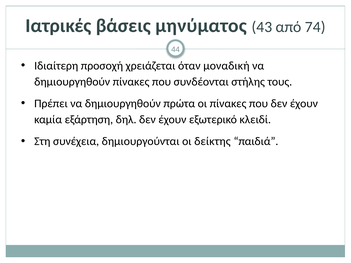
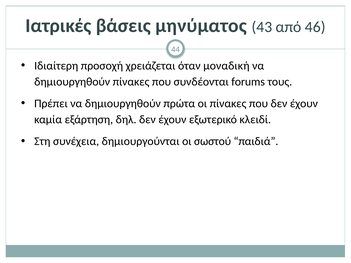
74: 74 -> 46
στήλης: στήλης -> forums
δείκτης: δείκτης -> σωστού
